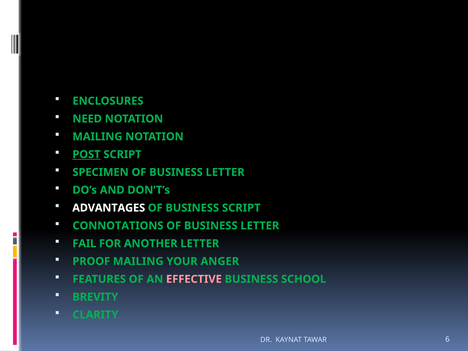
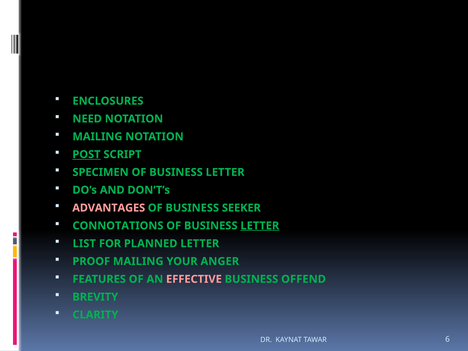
ADVANTAGES colour: white -> pink
BUSINESS SCRIPT: SCRIPT -> SEEKER
LETTER at (260, 226) underline: none -> present
FAIL: FAIL -> LIST
ANOTHER: ANOTHER -> PLANNED
SCHOOL: SCHOOL -> OFFEND
